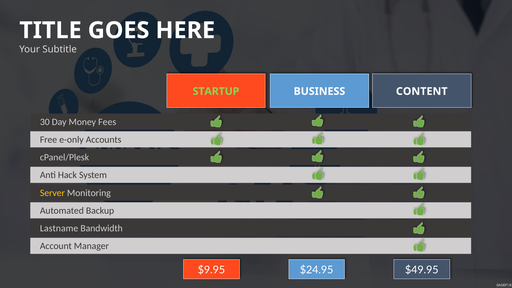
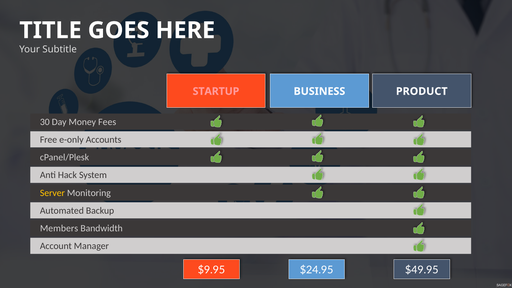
STARTUP colour: light green -> pink
CONTENT: CONTENT -> PRODUCT
Lastname: Lastname -> Members
